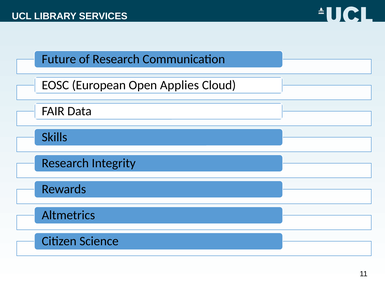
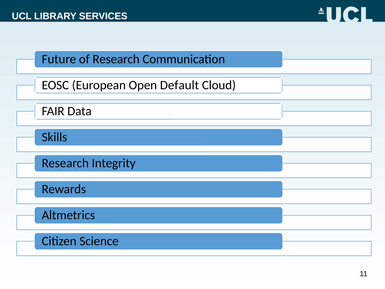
Applies: Applies -> Default
